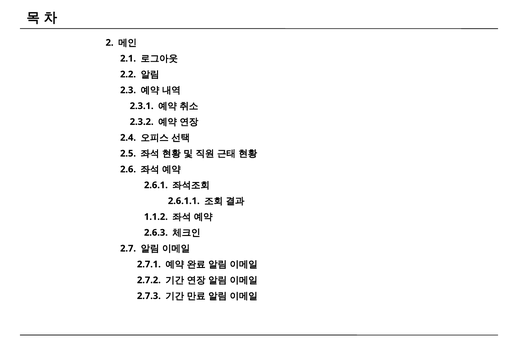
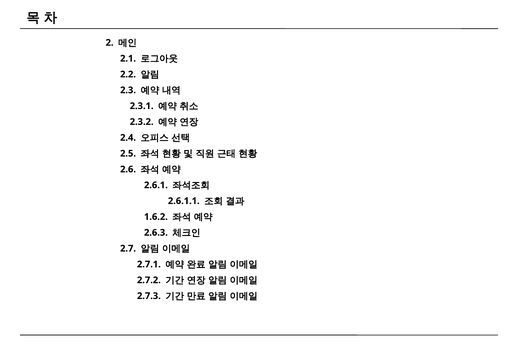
1.1.2: 1.1.2 -> 1.6.2
